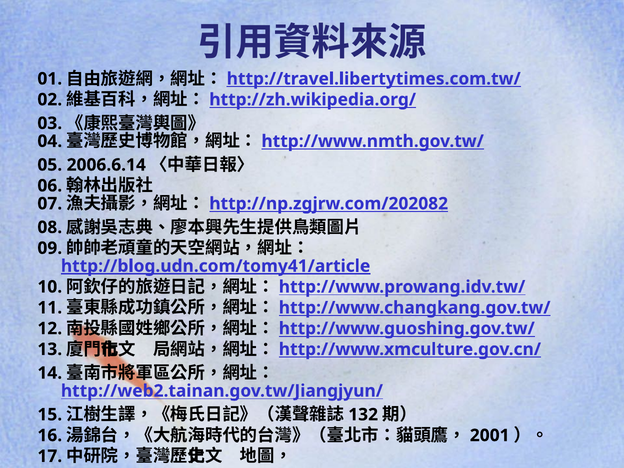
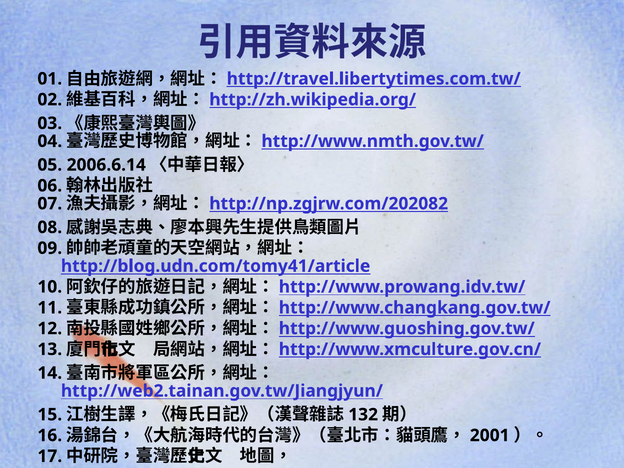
http://blog.udn.com/tomy41/article underline: present -> none
